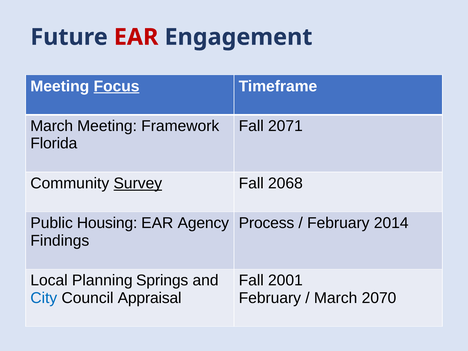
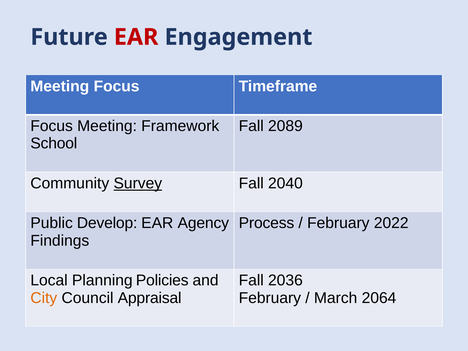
Focus at (117, 86) underline: present -> none
March at (52, 126): March -> Focus
2071: 2071 -> 2089
Florida: Florida -> School
2068: 2068 -> 2040
Housing: Housing -> Develop
2014: 2014 -> 2022
Springs: Springs -> Policies
2001: 2001 -> 2036
City colour: blue -> orange
2070: 2070 -> 2064
